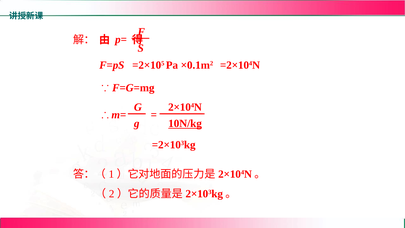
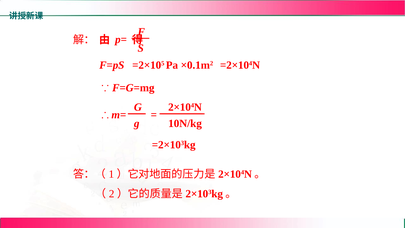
10N/kg underline: present -> none
